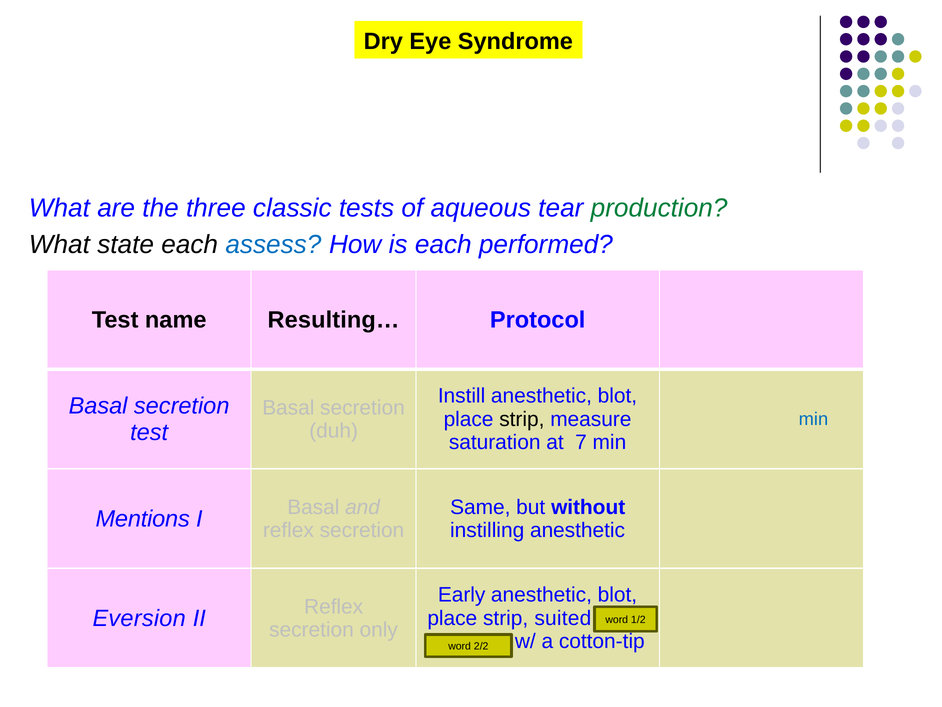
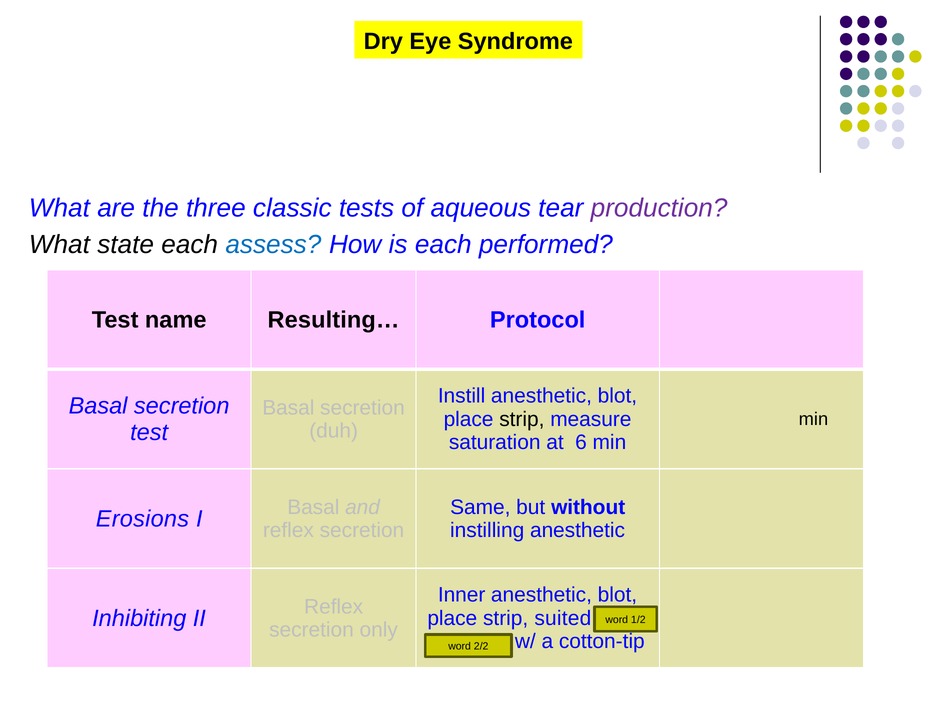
production colour: green -> purple
min at (813, 419) colour: blue -> black
7: 7 -> 6
Mentions: Mentions -> Erosions
Early: Early -> Inner
Eversion: Eversion -> Inhibiting
